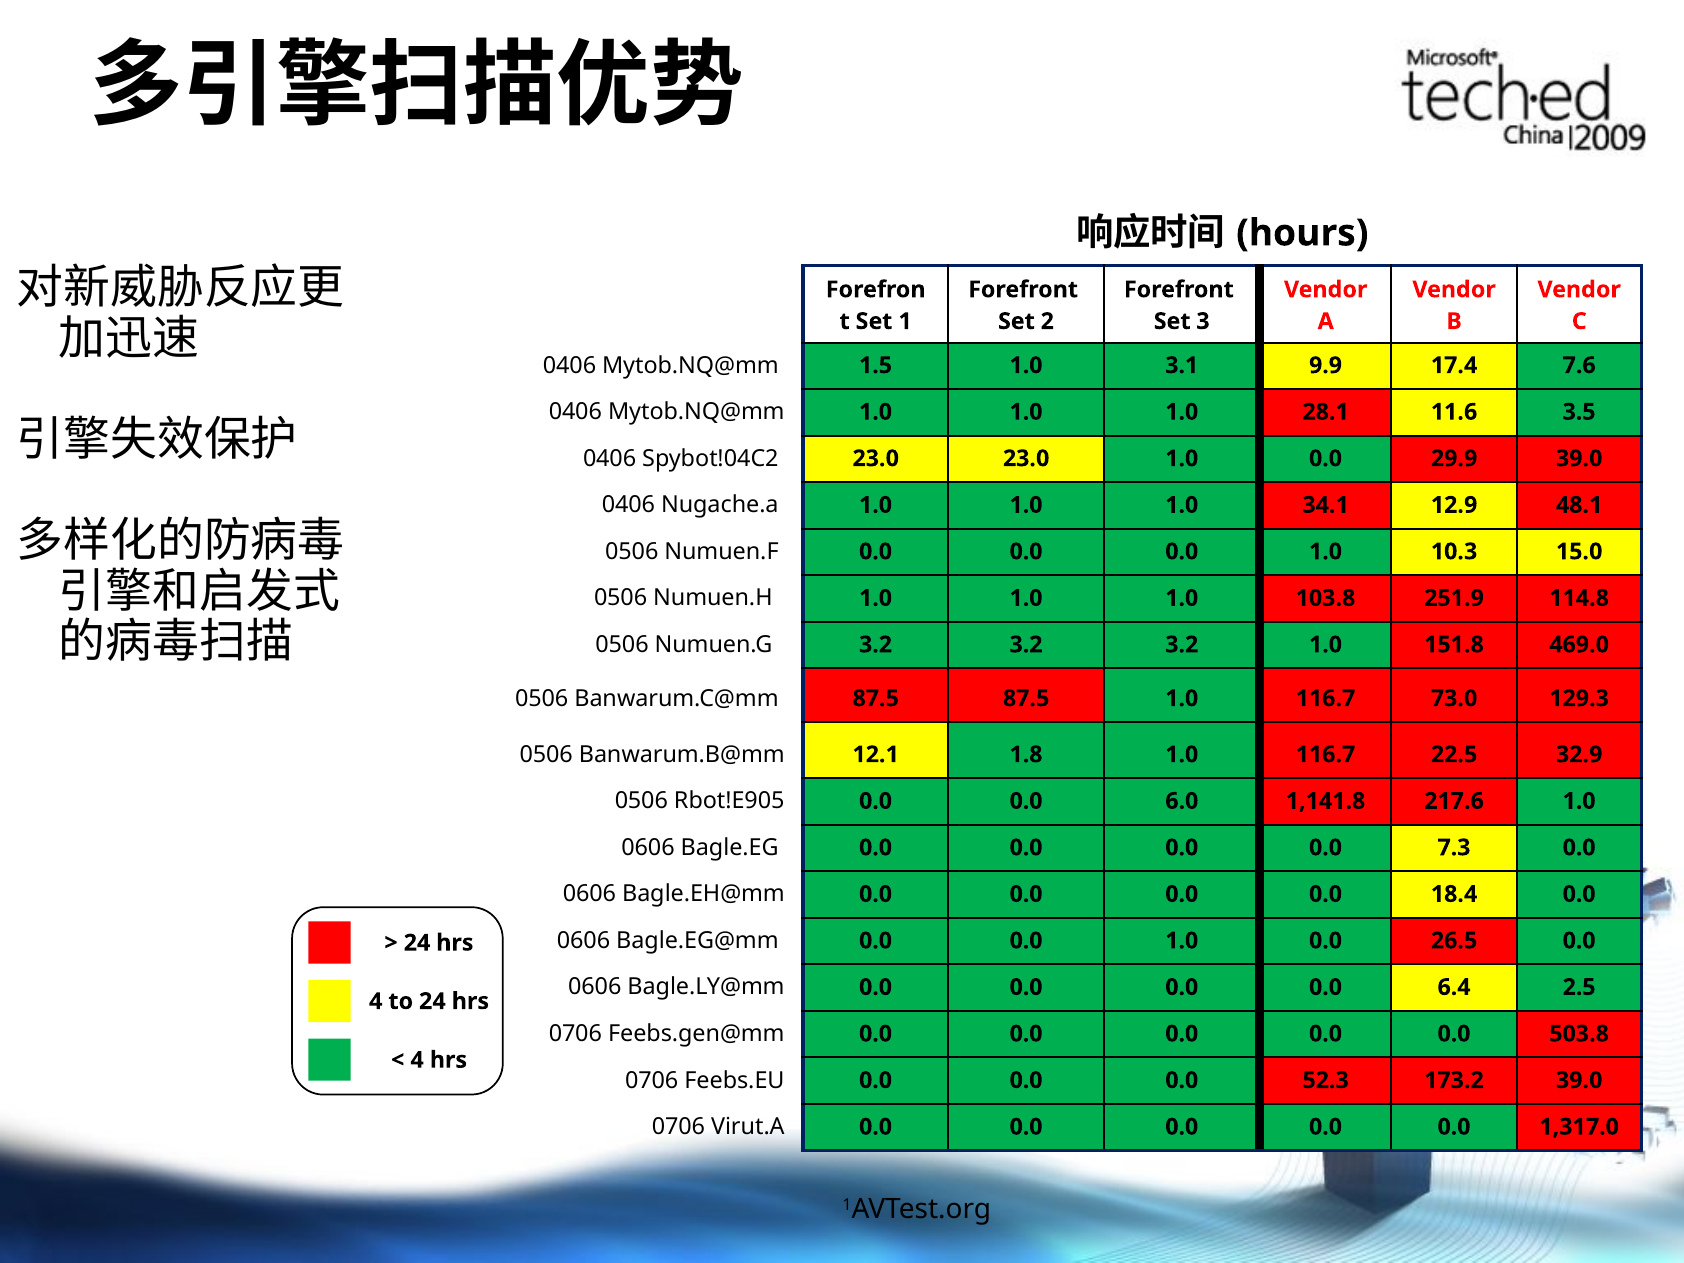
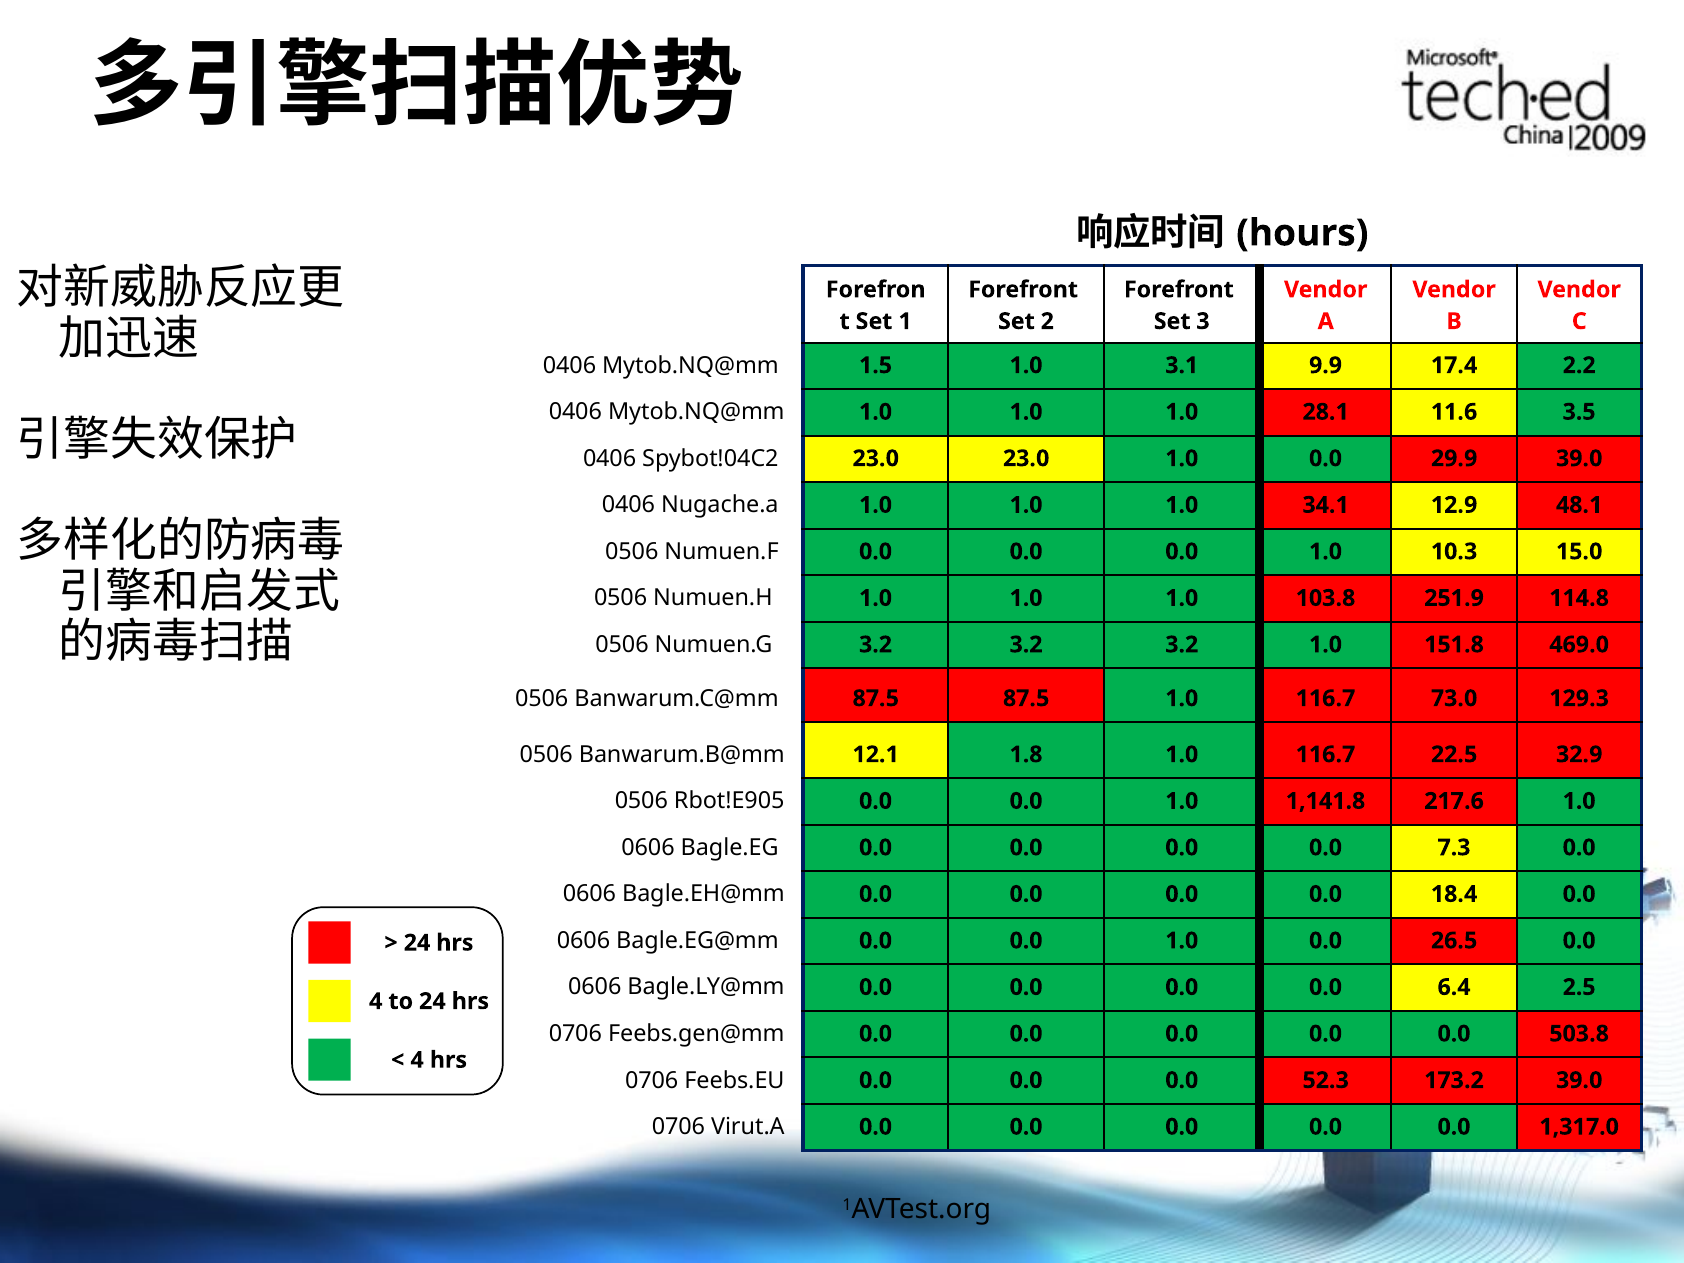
7.6: 7.6 -> 2.2
Rbot!E905 0.0 0.0 6.0: 6.0 -> 1.0
